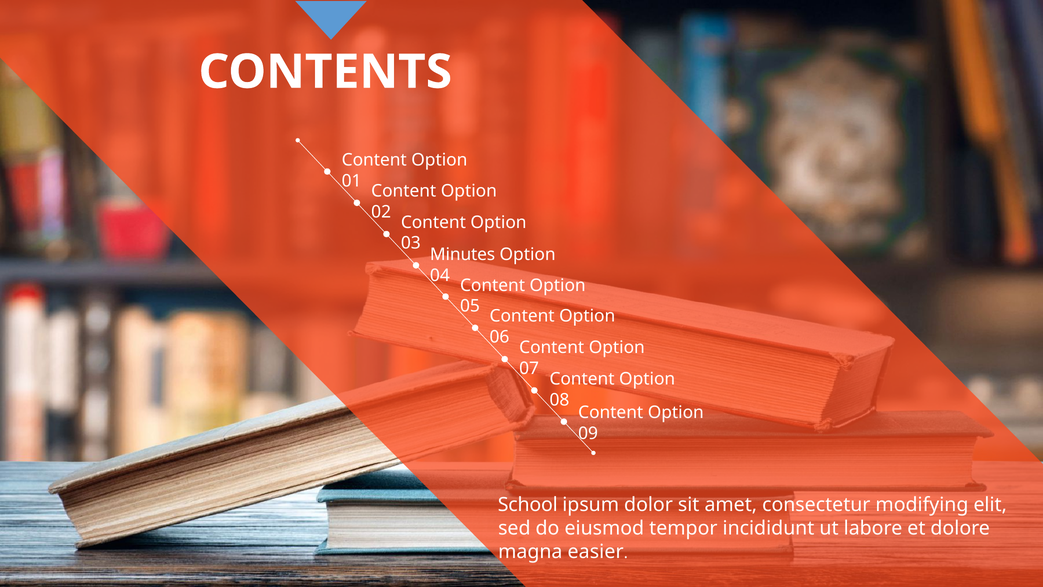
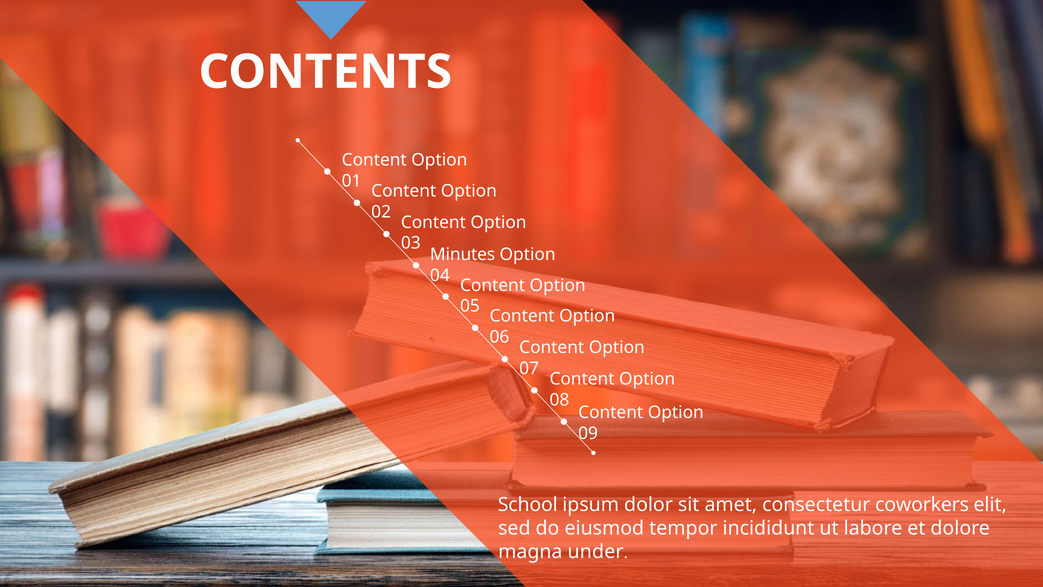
modifying: modifying -> coworkers
easier: easier -> under
